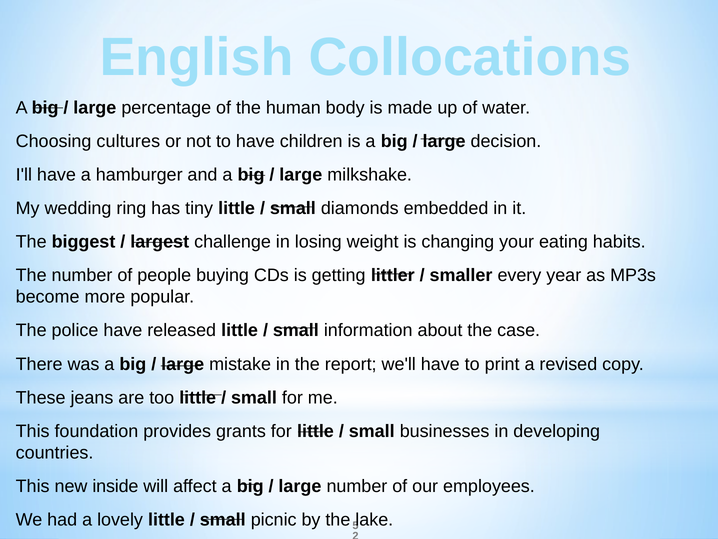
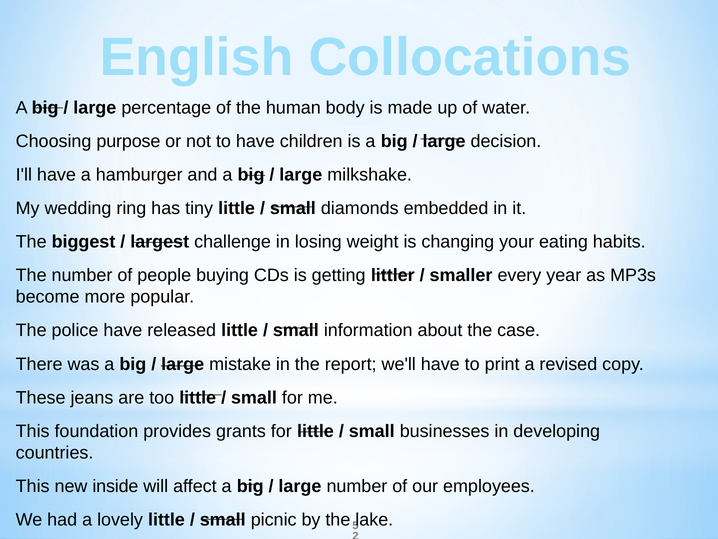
cultures: cultures -> purpose
